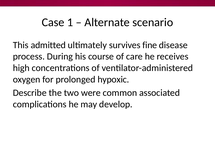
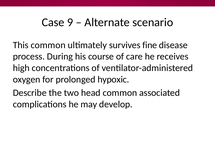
1: 1 -> 9
This admitted: admitted -> common
were: were -> head
